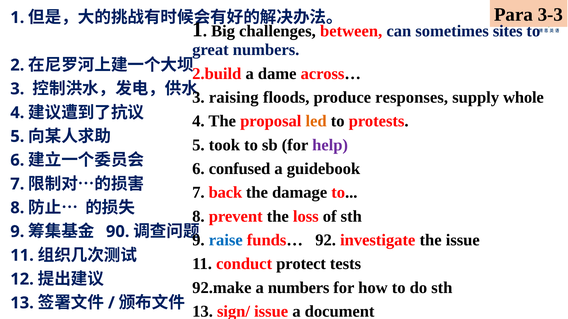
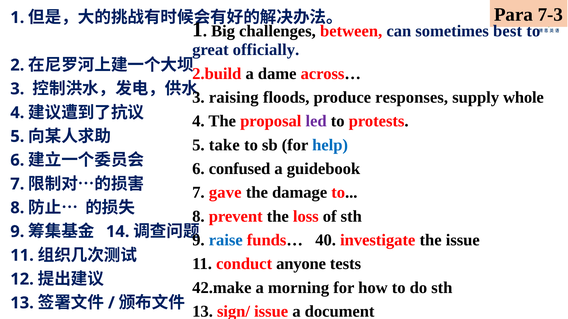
3-3: 3-3 -> 7-3
sites: sites -> best
great numbers: numbers -> officially
led colour: orange -> purple
took: took -> take
help colour: purple -> blue
back: back -> gave
90: 90 -> 14
92: 92 -> 40
protect: protect -> anyone
92.make: 92.make -> 42.make
a numbers: numbers -> morning
